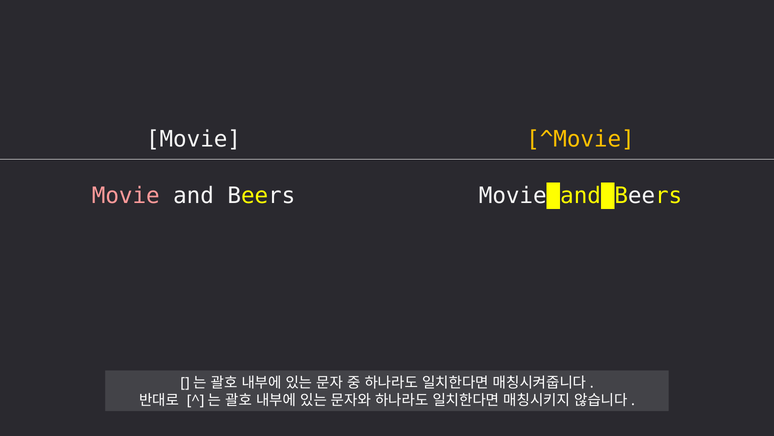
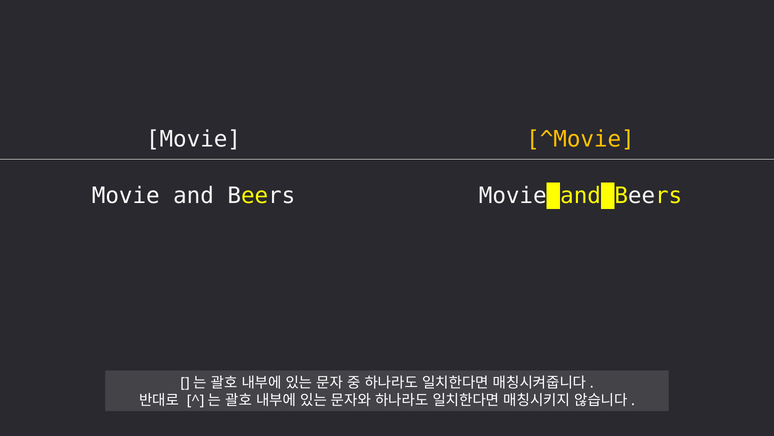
Movie at (126, 196) colour: pink -> white
